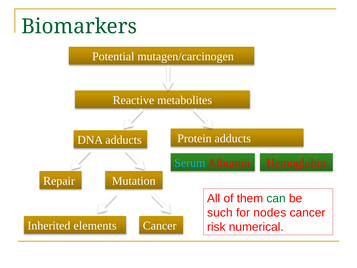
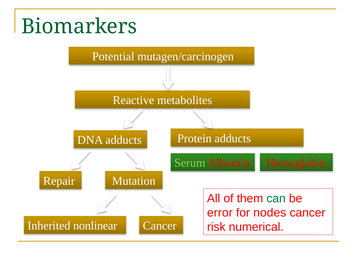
Serum colour: light blue -> light green
such: such -> error
elements: elements -> nonlinear
